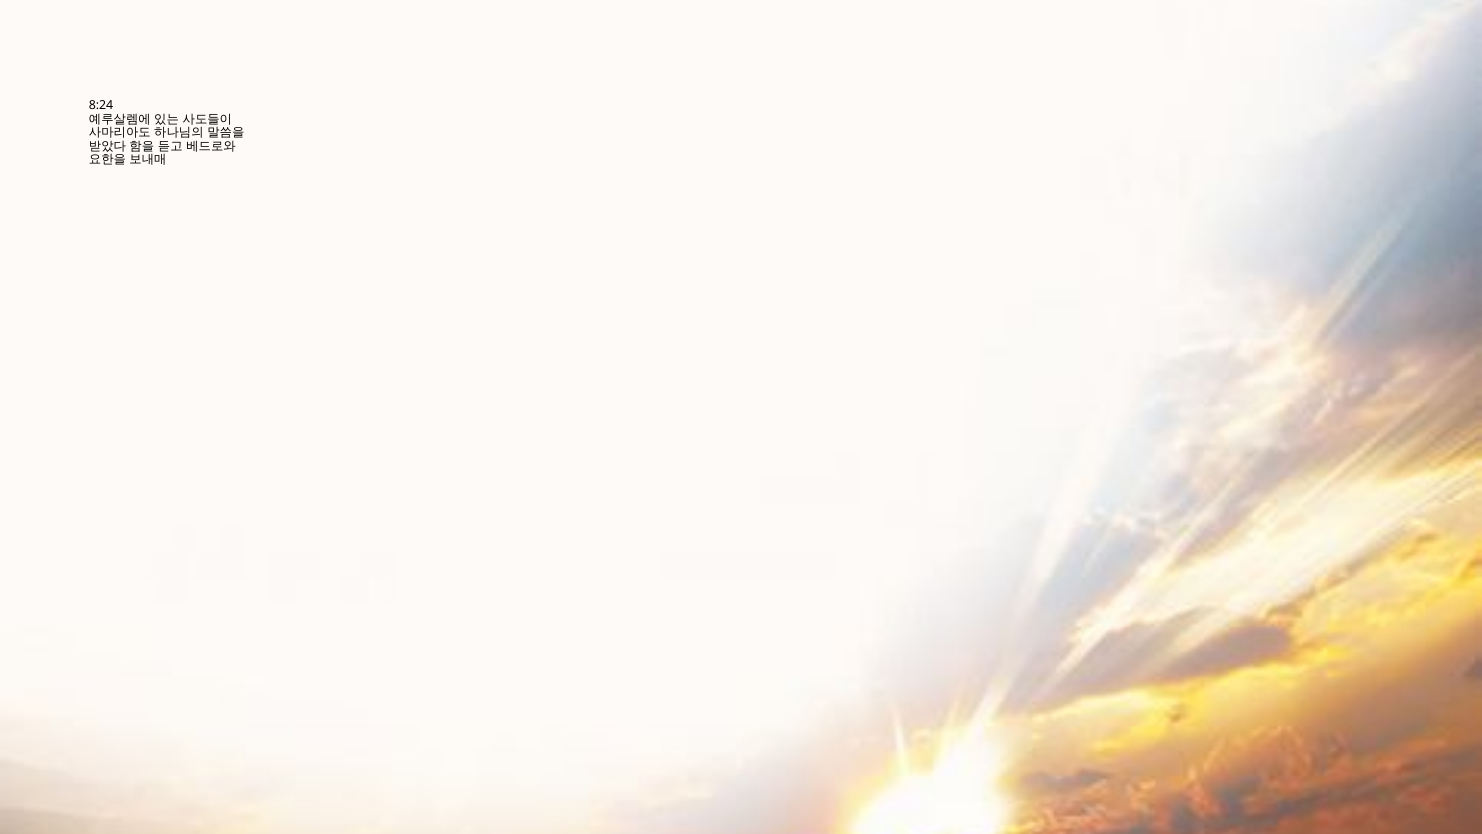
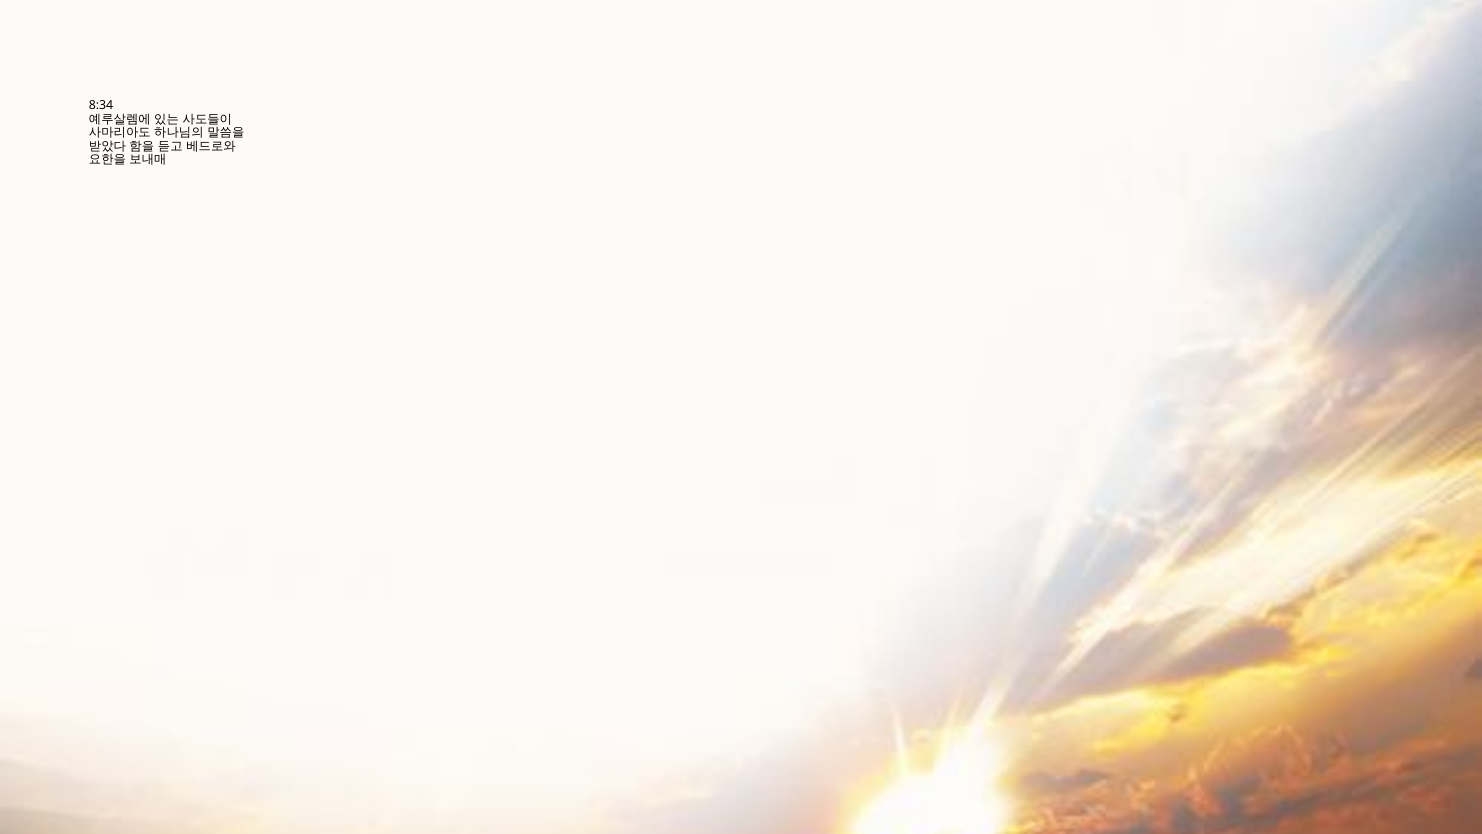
8:24: 8:24 -> 8:34
